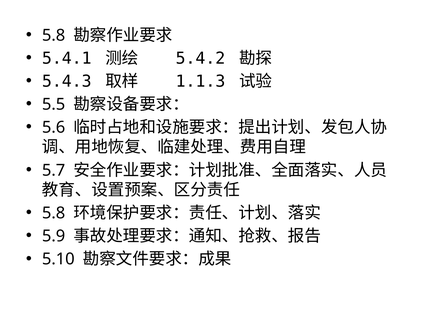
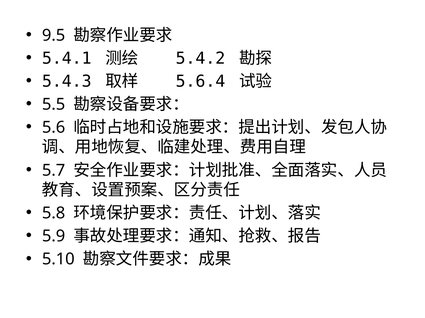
5.8 at (54, 35): 5.8 -> 9.5
1.1.3: 1.1.3 -> 5.6.4
